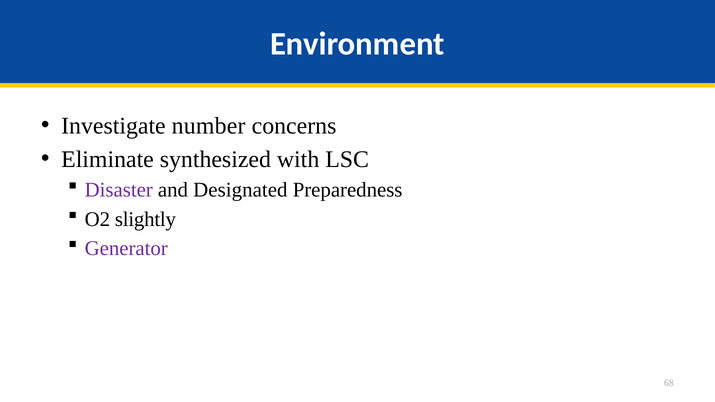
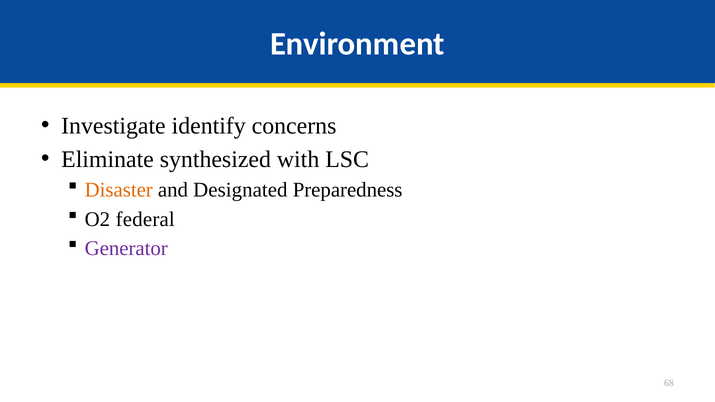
number: number -> identify
Disaster colour: purple -> orange
slightly: slightly -> federal
